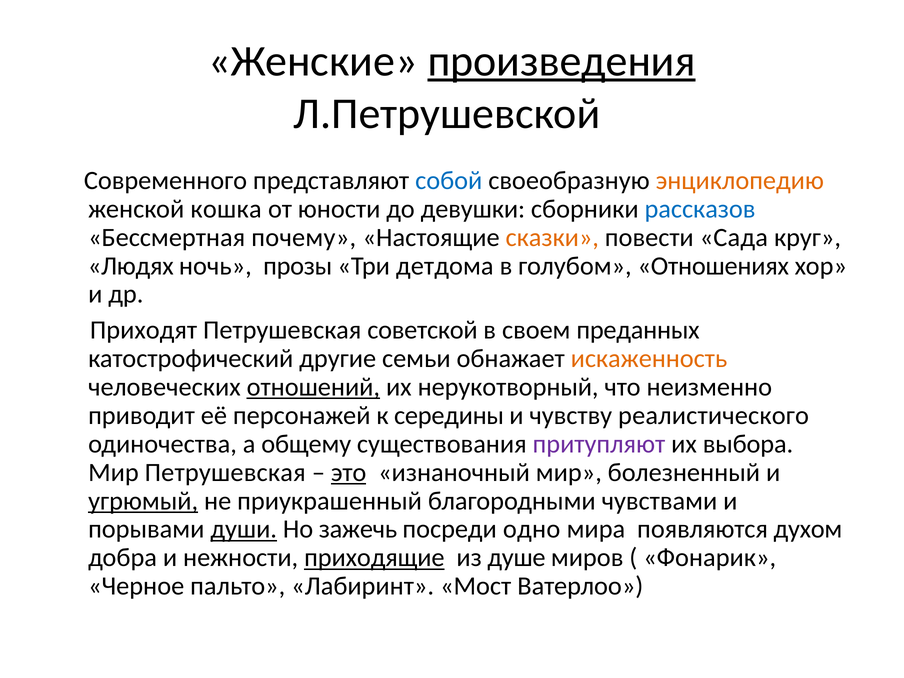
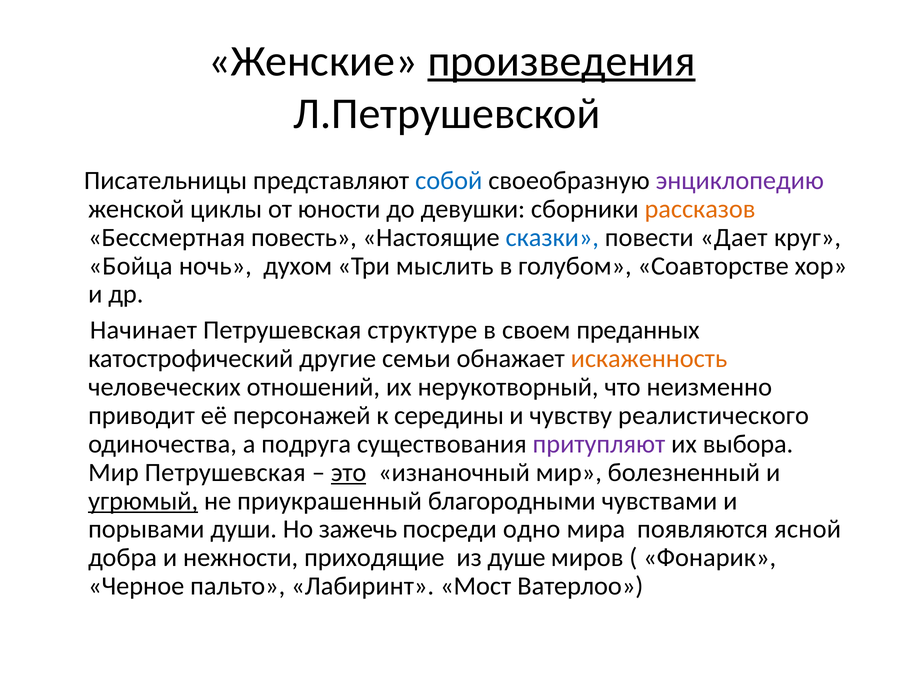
Современного: Современного -> Писательницы
энциклопедию colour: orange -> purple
кошка: кошка -> циклы
рассказов colour: blue -> orange
почему: почему -> повесть
сказки colour: orange -> blue
Сада: Сада -> Дает
Людях: Людях -> Бойца
прозы: прозы -> духом
детдома: детдома -> мыслить
Отношениях: Отношениях -> Соавторстве
Приходят: Приходят -> Начинает
советской: советской -> структуре
отношений underline: present -> none
общему: общему -> подруга
души underline: present -> none
духом: духом -> ясной
приходящие underline: present -> none
